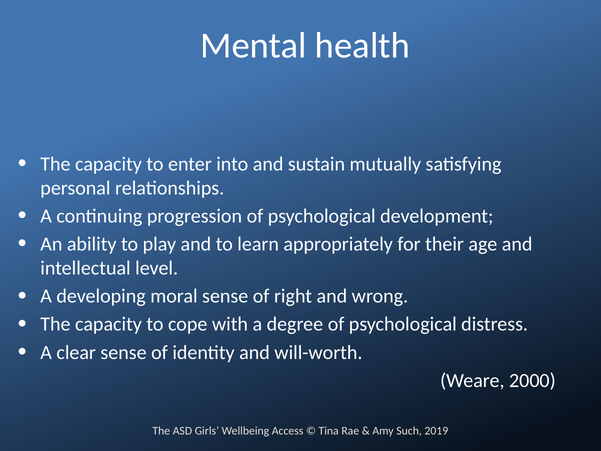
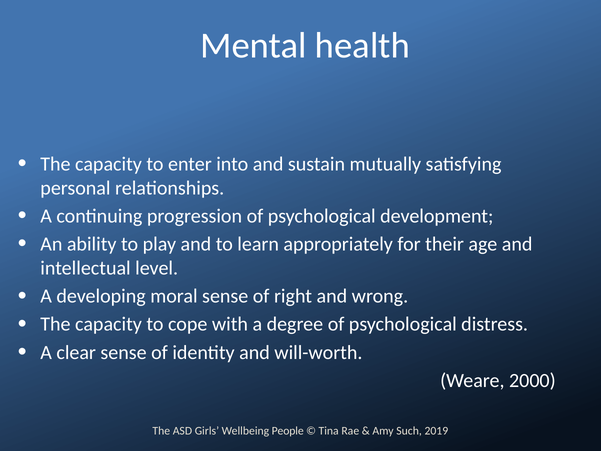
Access: Access -> People
